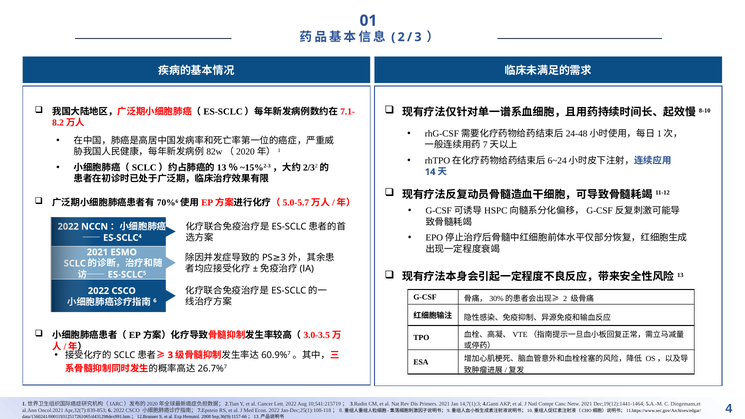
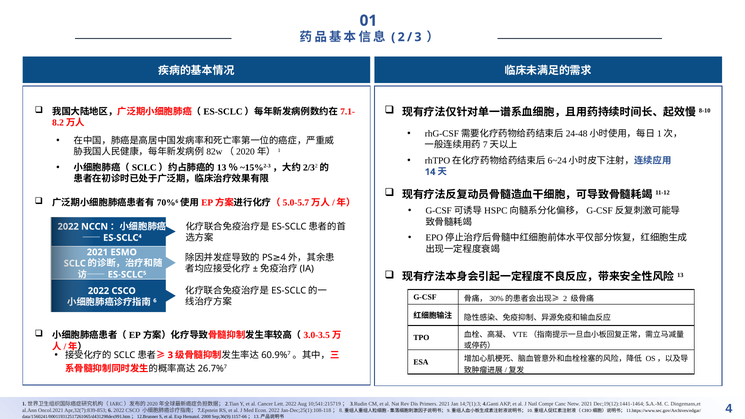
3 at (283, 258): 3 -> 4
